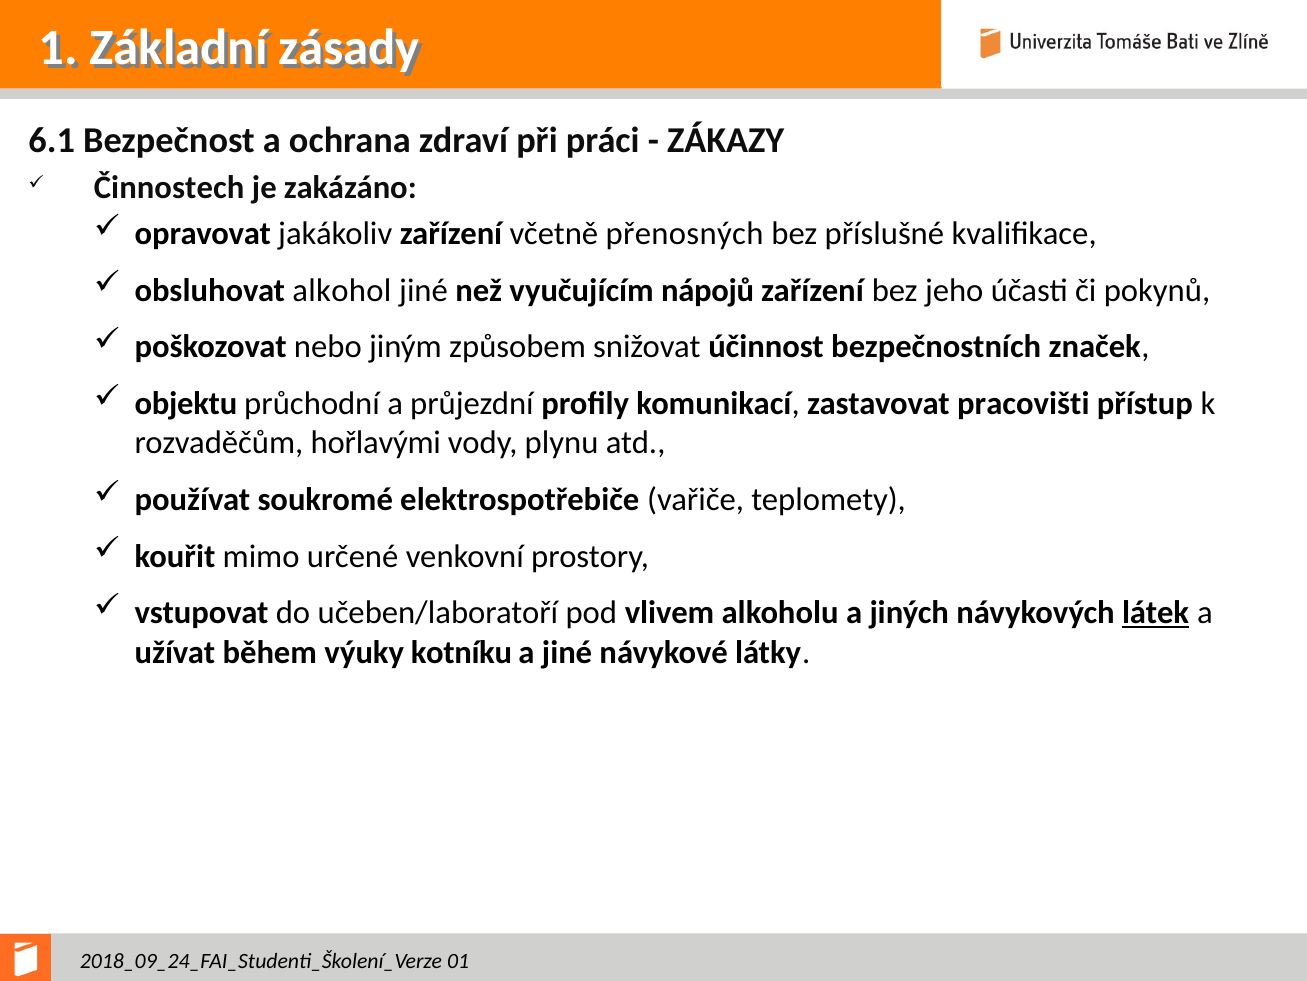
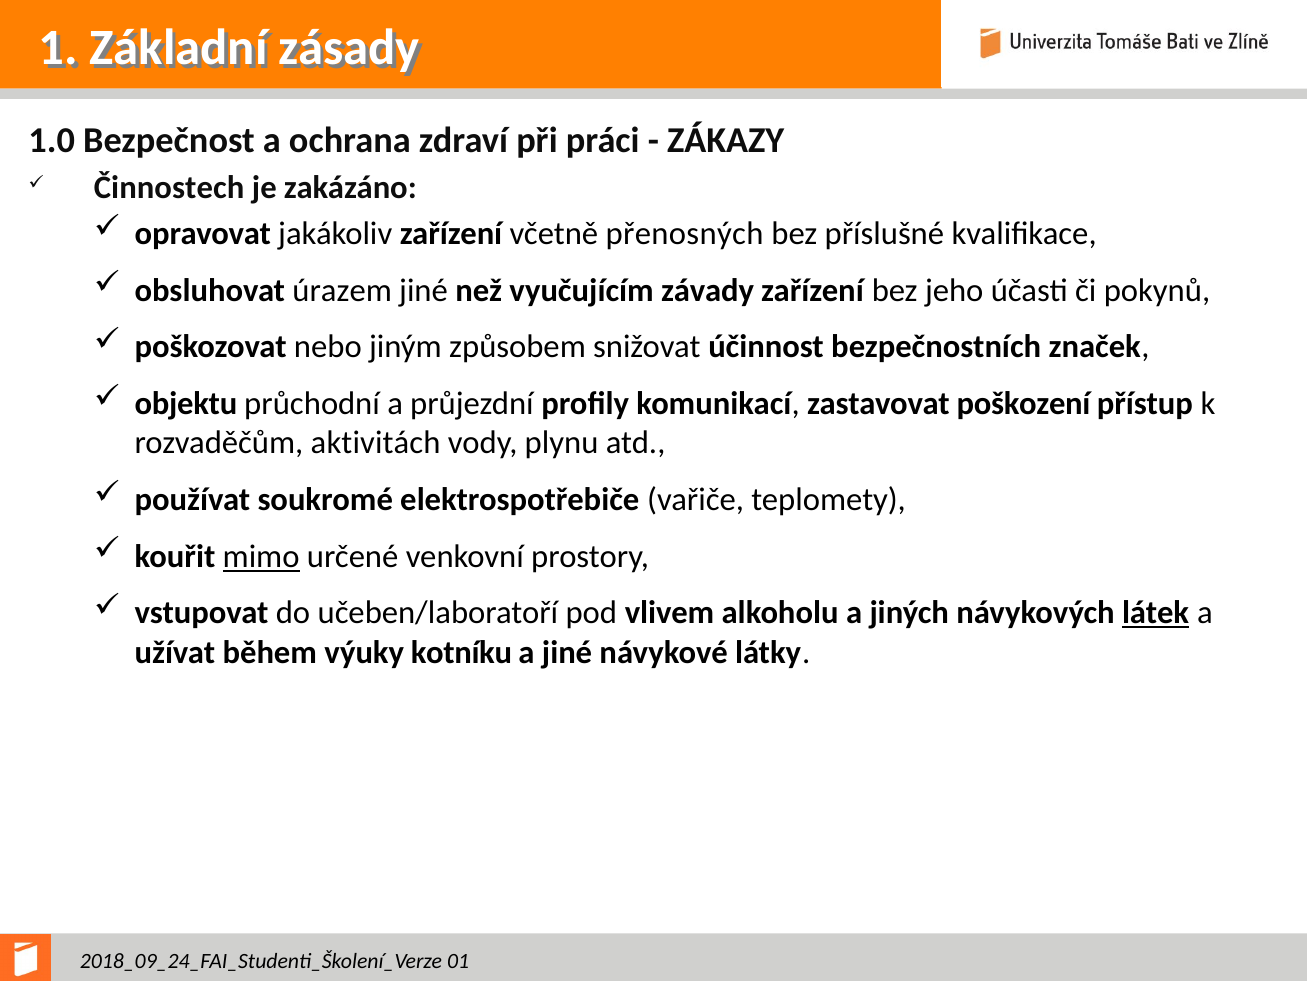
6.1: 6.1 -> 1.0
alkohol: alkohol -> úrazem
nápojů: nápojů -> závady
pracovišti: pracovišti -> poškození
hořlavými: hořlavými -> aktivitách
mimo underline: none -> present
